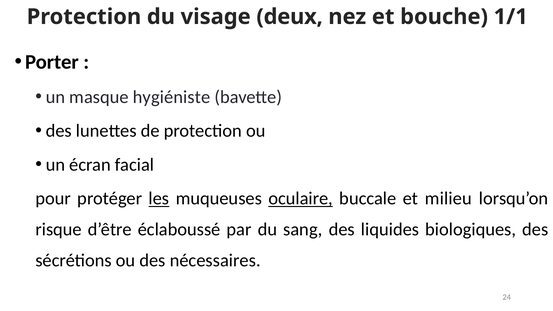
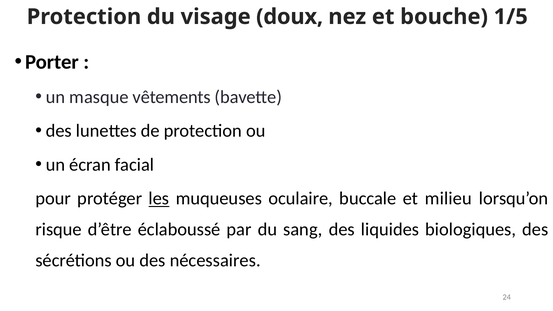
deux: deux -> doux
1/1: 1/1 -> 1/5
hygiéniste: hygiéniste -> vêtements
oculaire underline: present -> none
